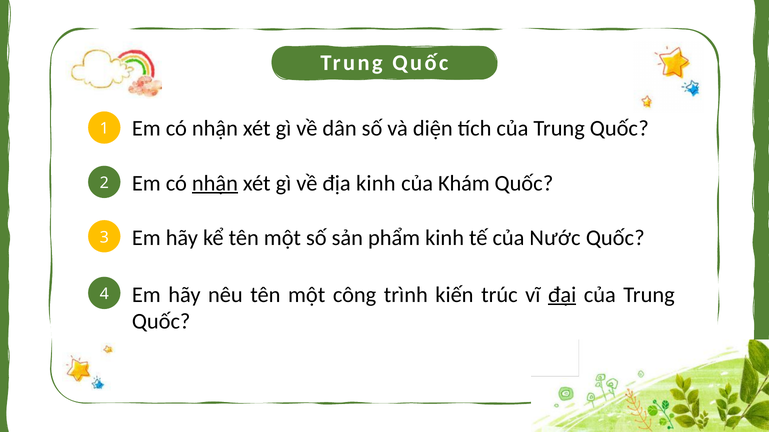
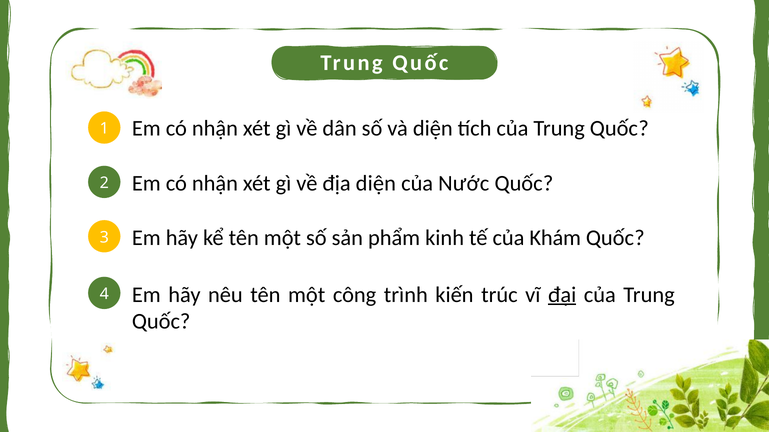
nhận at (215, 183) underline: present -> none
địa kinh: kinh -> diện
Khám: Khám -> Nước
Nước: Nước -> Khám
